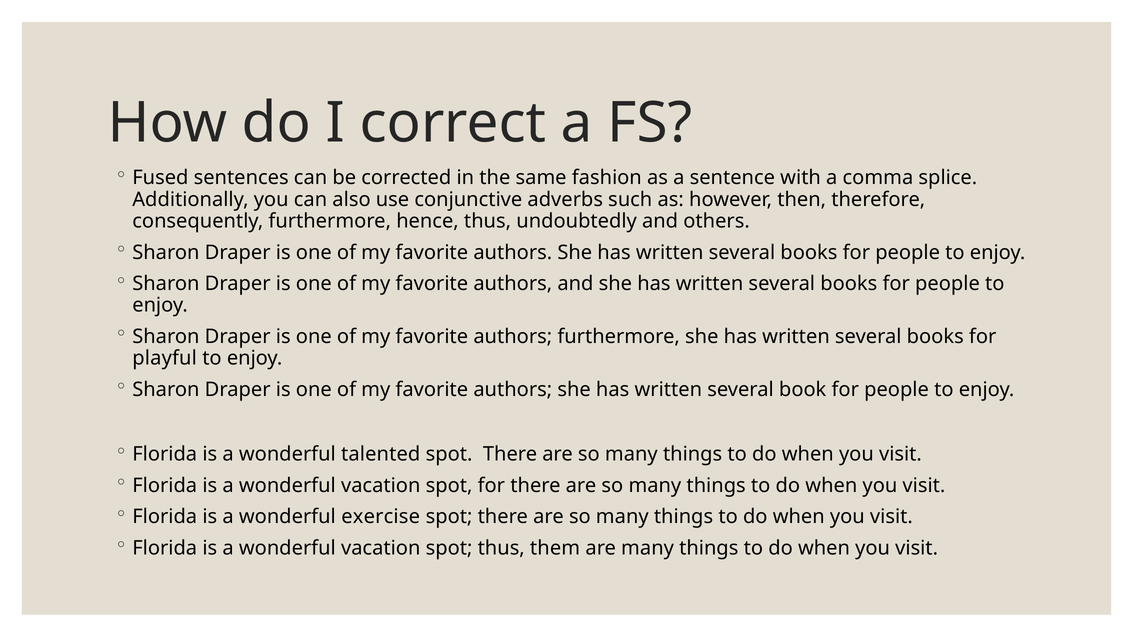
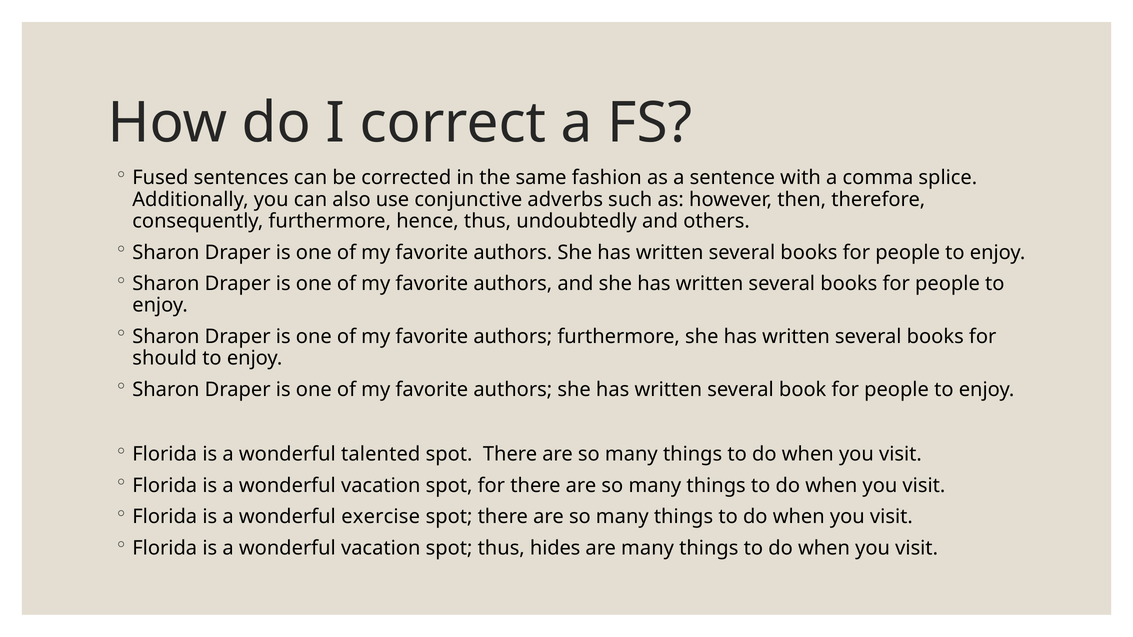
playful: playful -> should
them: them -> hides
